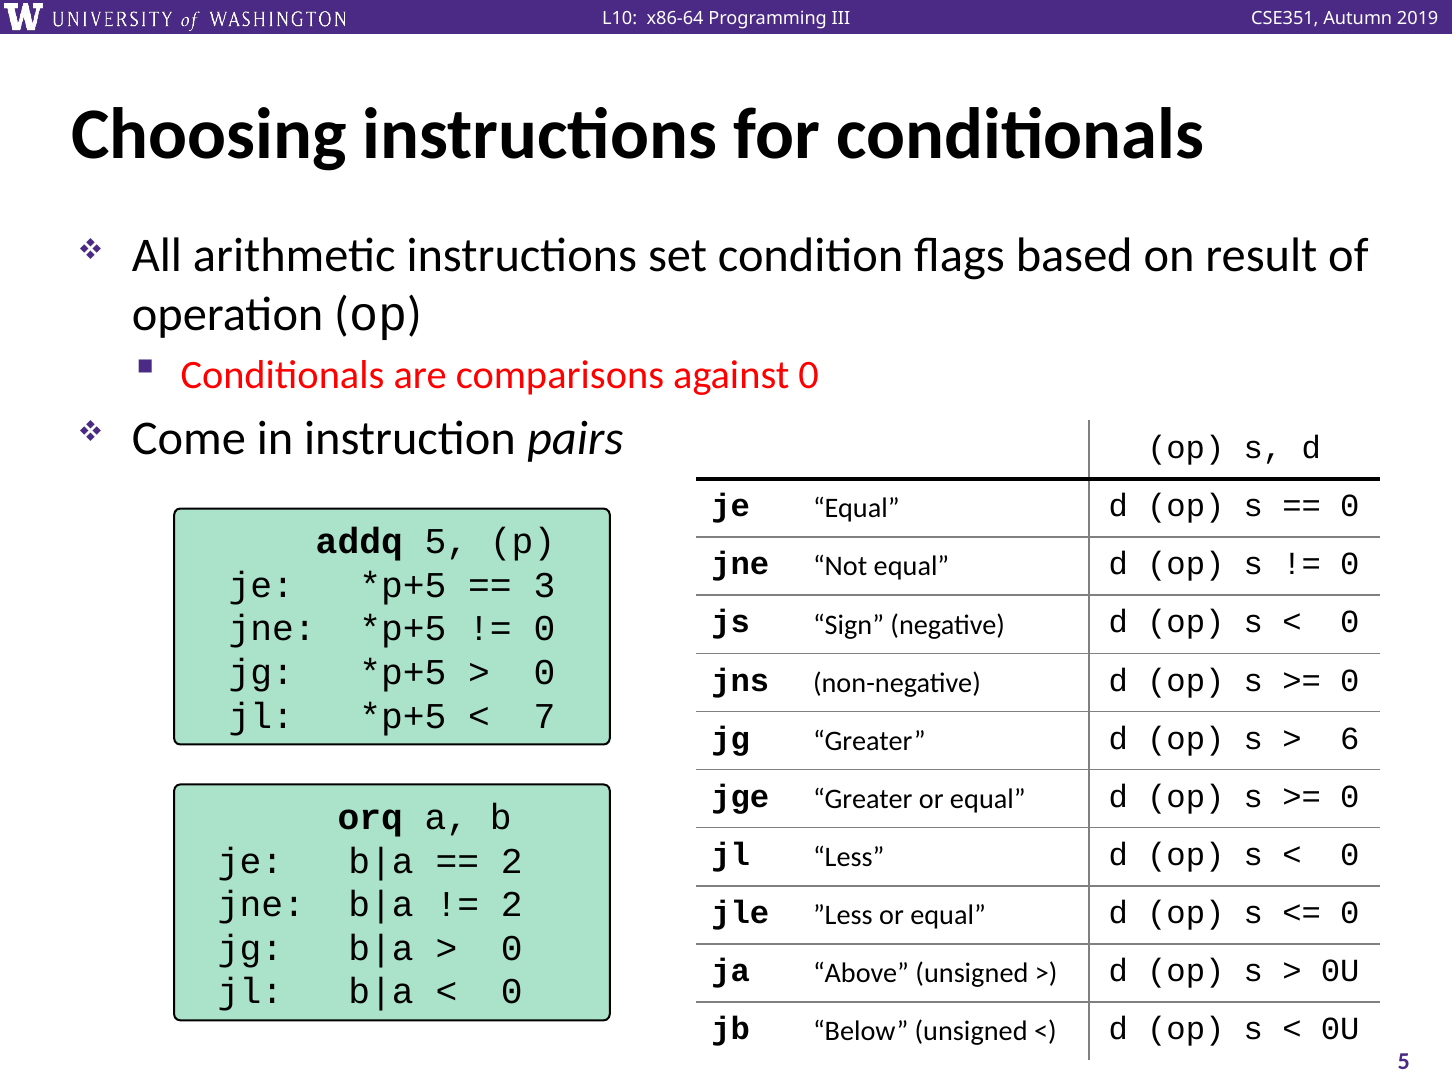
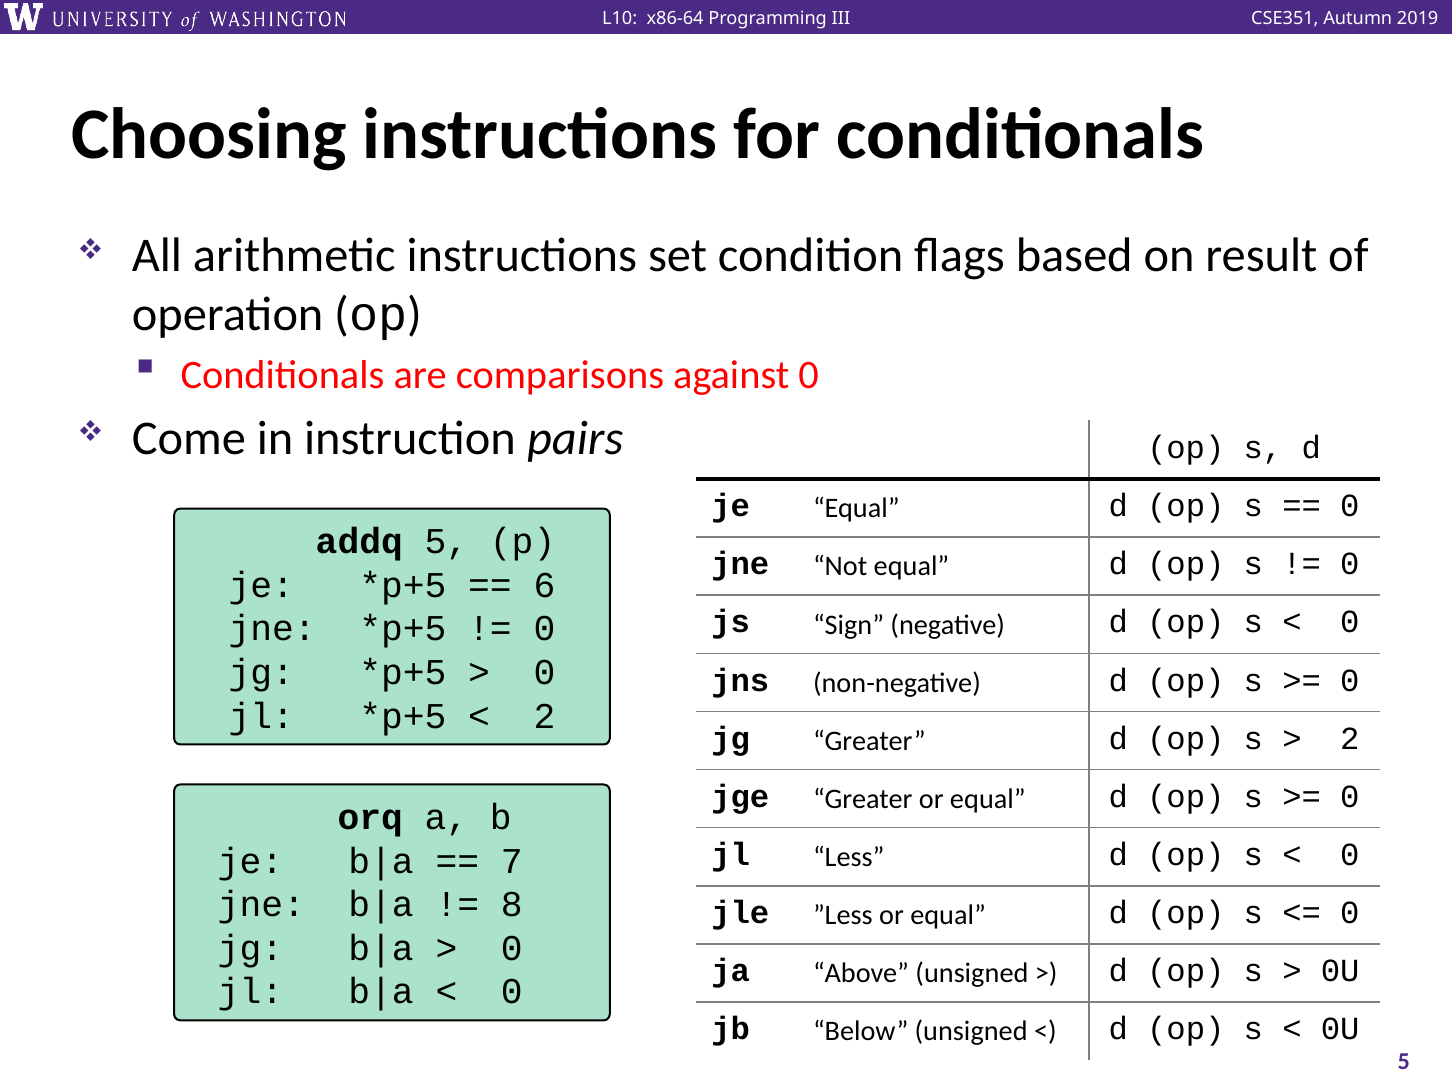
3: 3 -> 6
7 at (544, 716): 7 -> 2
6 at (1350, 738): 6 -> 2
2 at (512, 861): 2 -> 7
2 at (512, 905): 2 -> 8
